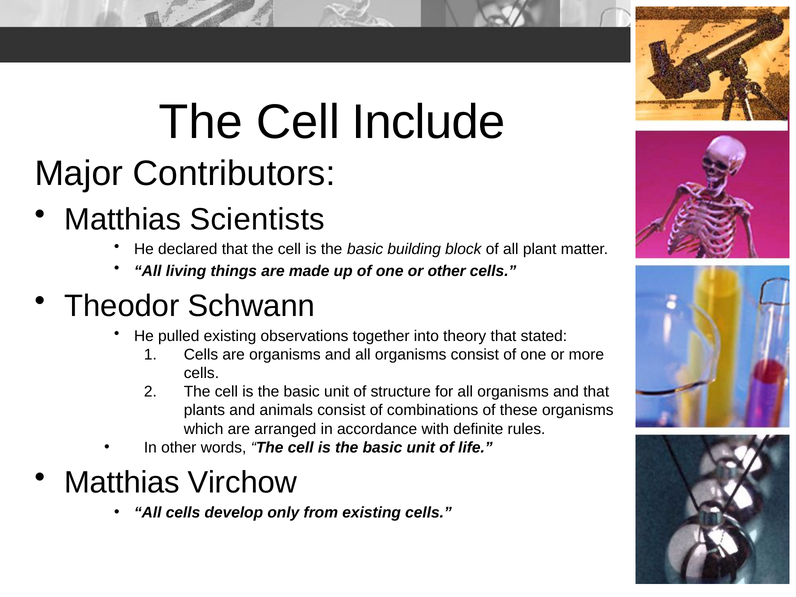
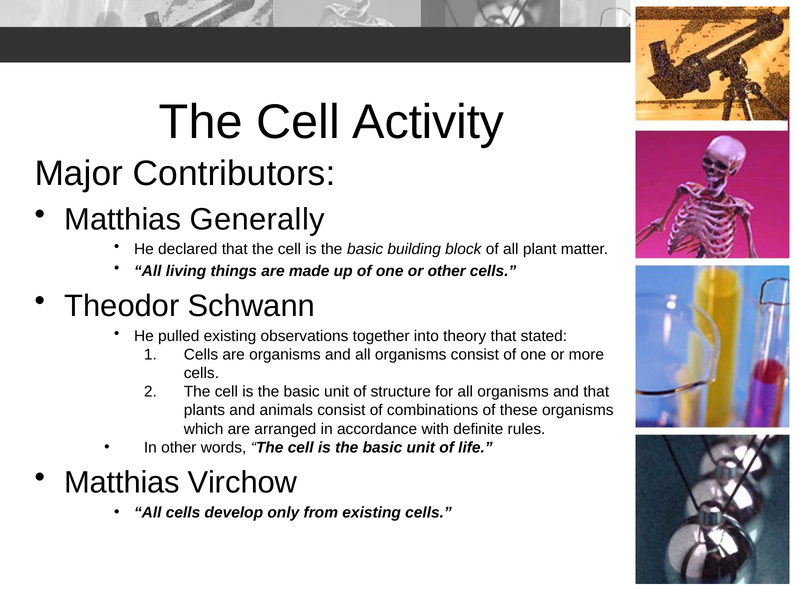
Include: Include -> Activity
Scientists: Scientists -> Generally
